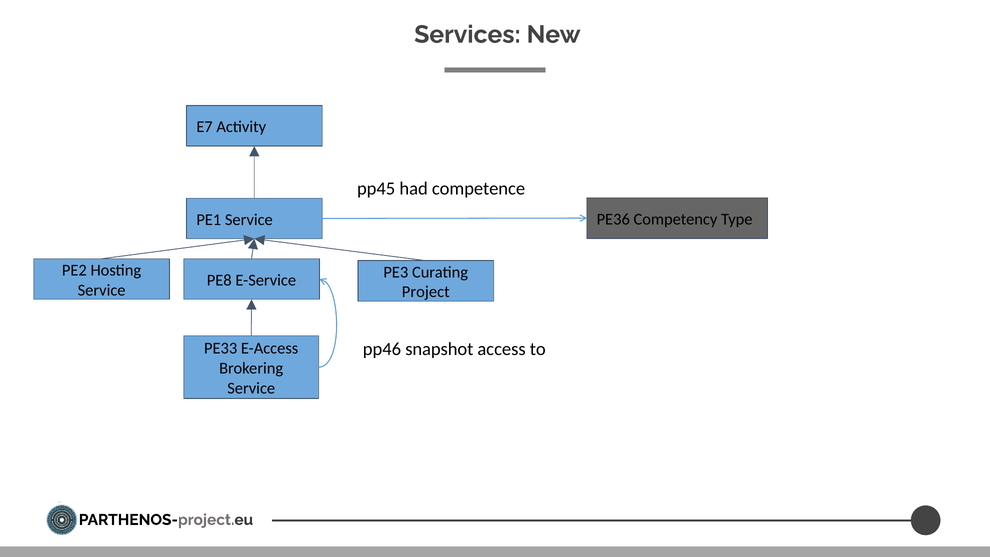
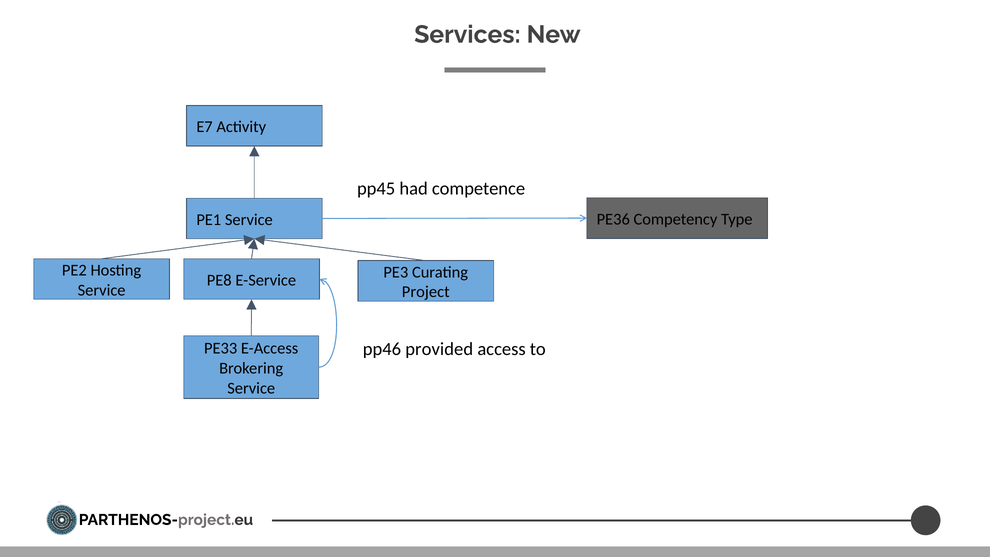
snapshot: snapshot -> provided
